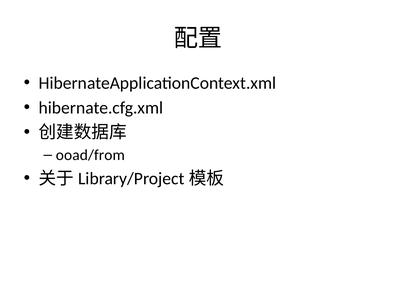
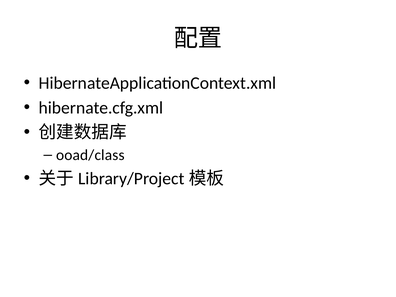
ooad/from: ooad/from -> ooad/class
